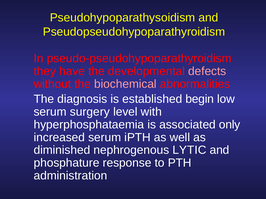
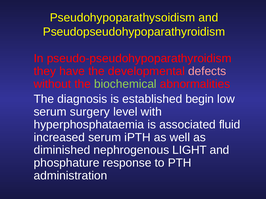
biochemical colour: pink -> light green
only: only -> fluid
LYTIC: LYTIC -> LIGHT
